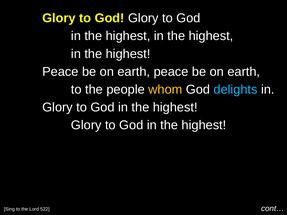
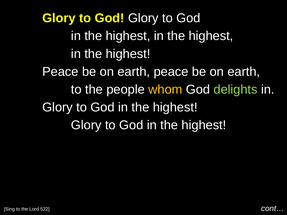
delights colour: light blue -> light green
